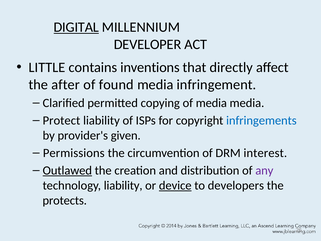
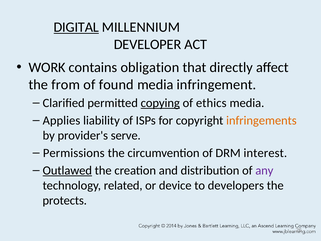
LITTLE: LITTLE -> WORK
inventions: inventions -> obligation
after: after -> from
copying underline: none -> present
of media: media -> ethics
Protect: Protect -> Applies
infringements colour: blue -> orange
given: given -> serve
technology liability: liability -> related
device underline: present -> none
